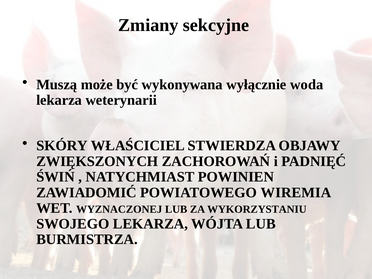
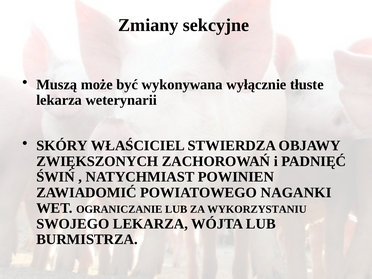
woda: woda -> tłuste
WIREMIA: WIREMIA -> NAGANKI
WYZNACZONEJ: WYZNACZONEJ -> OGRANICZANIE
